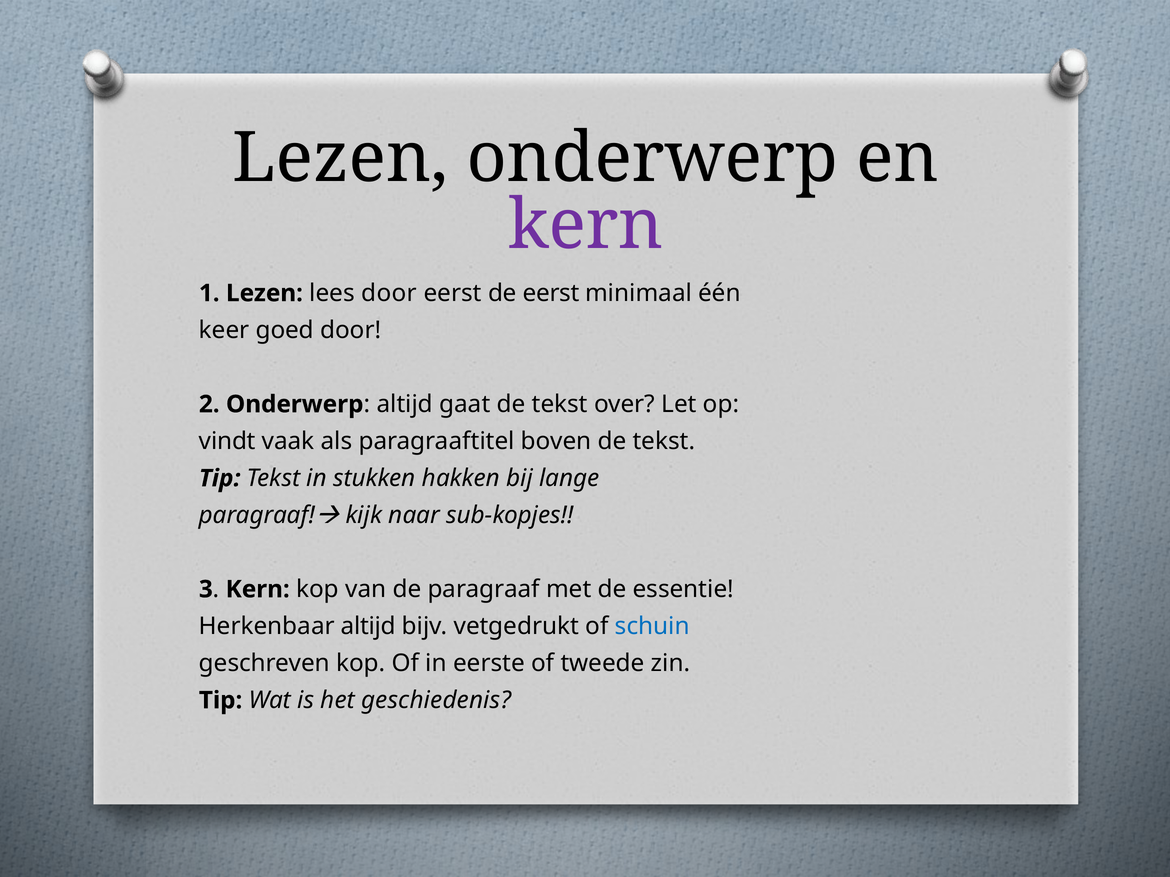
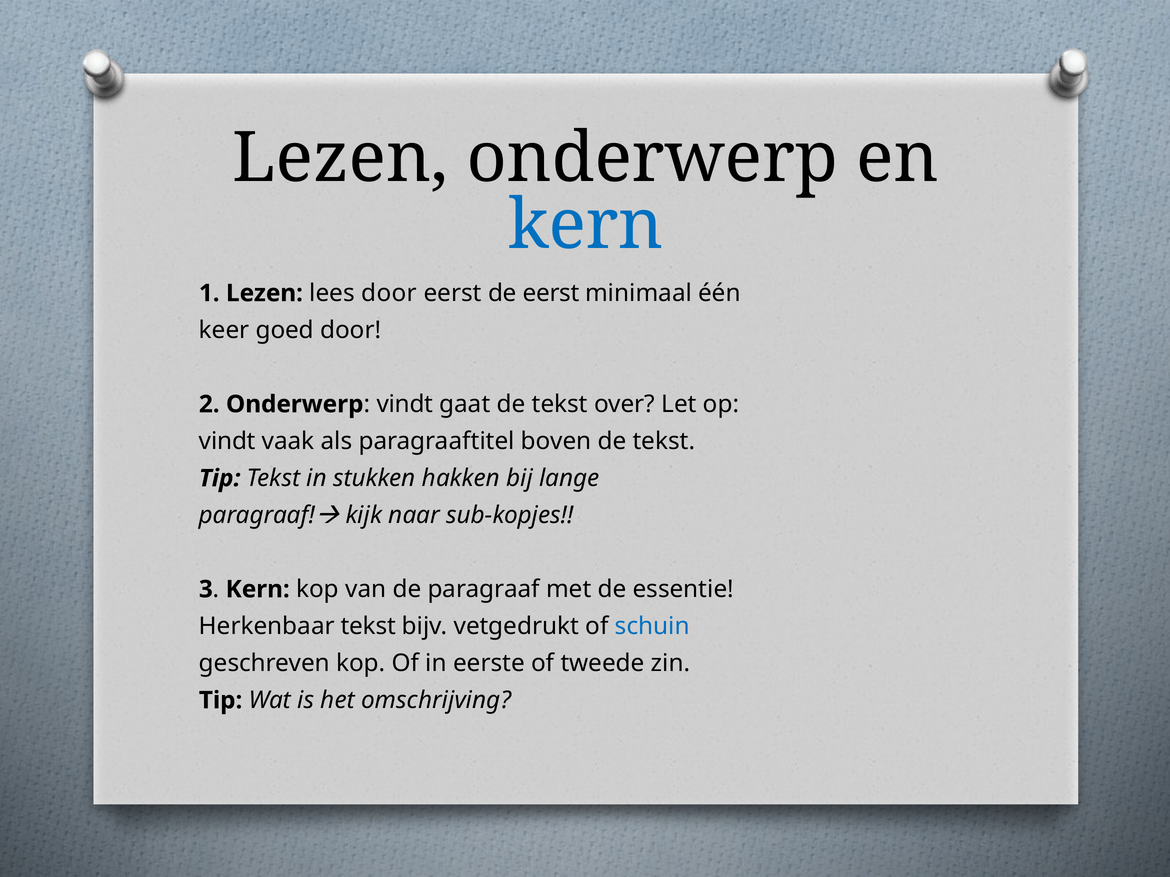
kern at (586, 225) colour: purple -> blue
Onderwerp altijd: altijd -> vindt
Herkenbaar altijd: altijd -> tekst
geschiedenis: geschiedenis -> omschrijving
